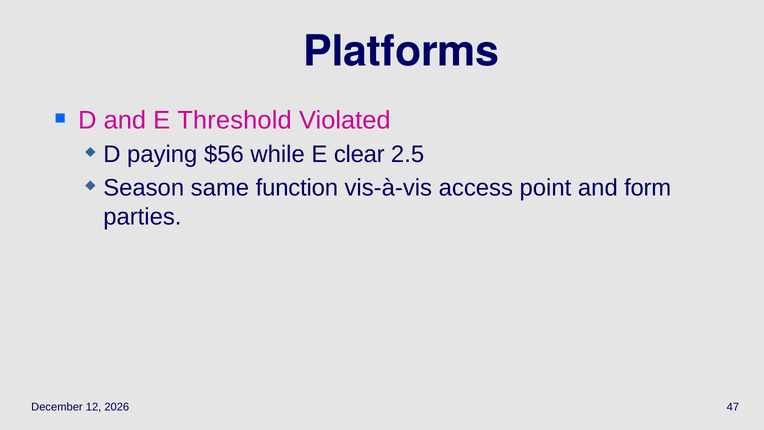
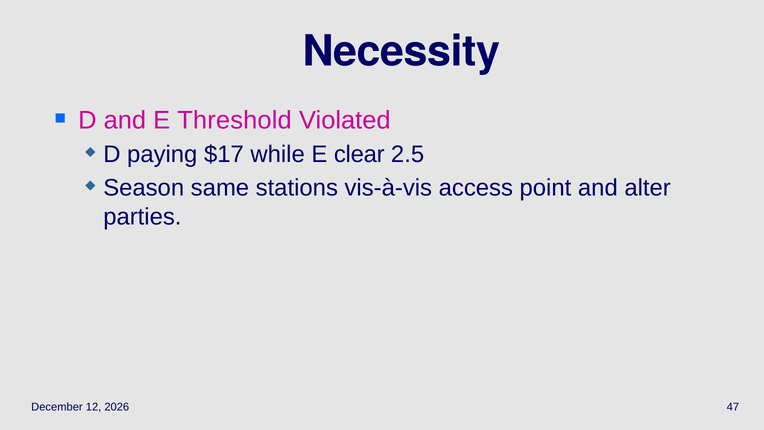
Platforms: Platforms -> Necessity
$56: $56 -> $17
function: function -> stations
form: form -> alter
